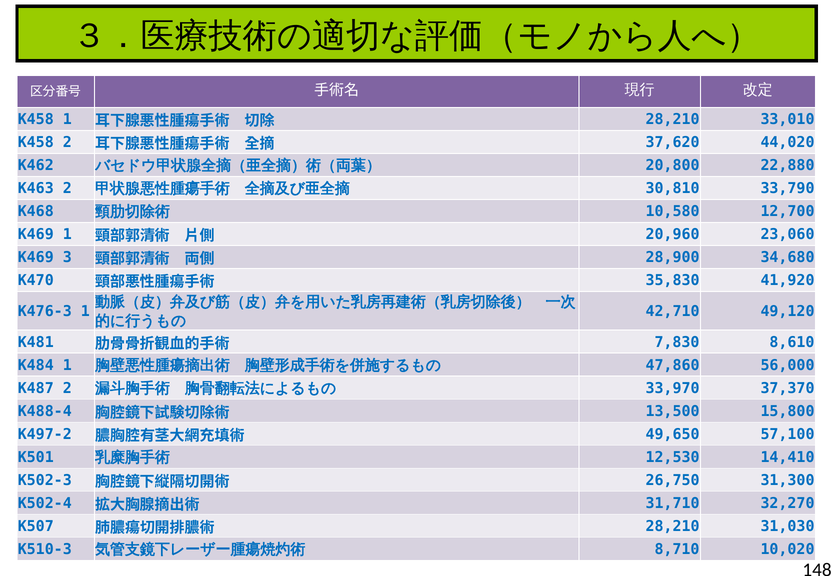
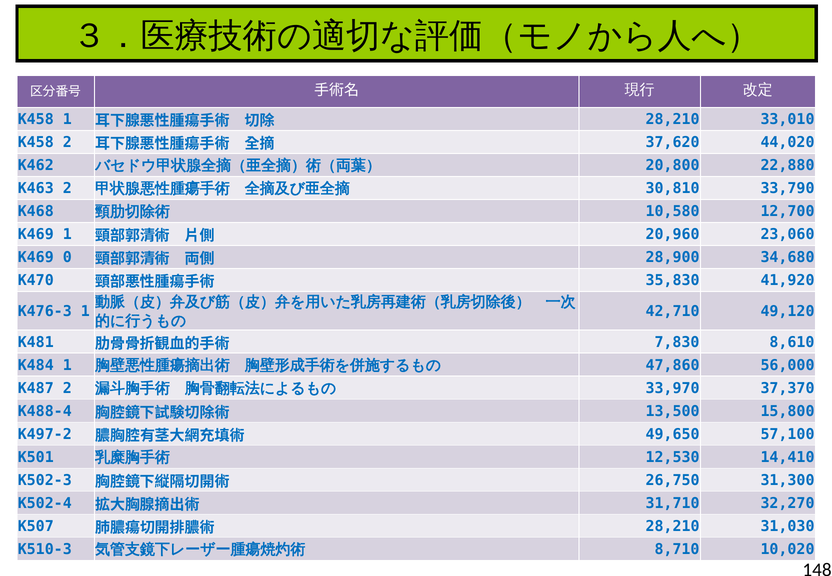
3: 3 -> 0
